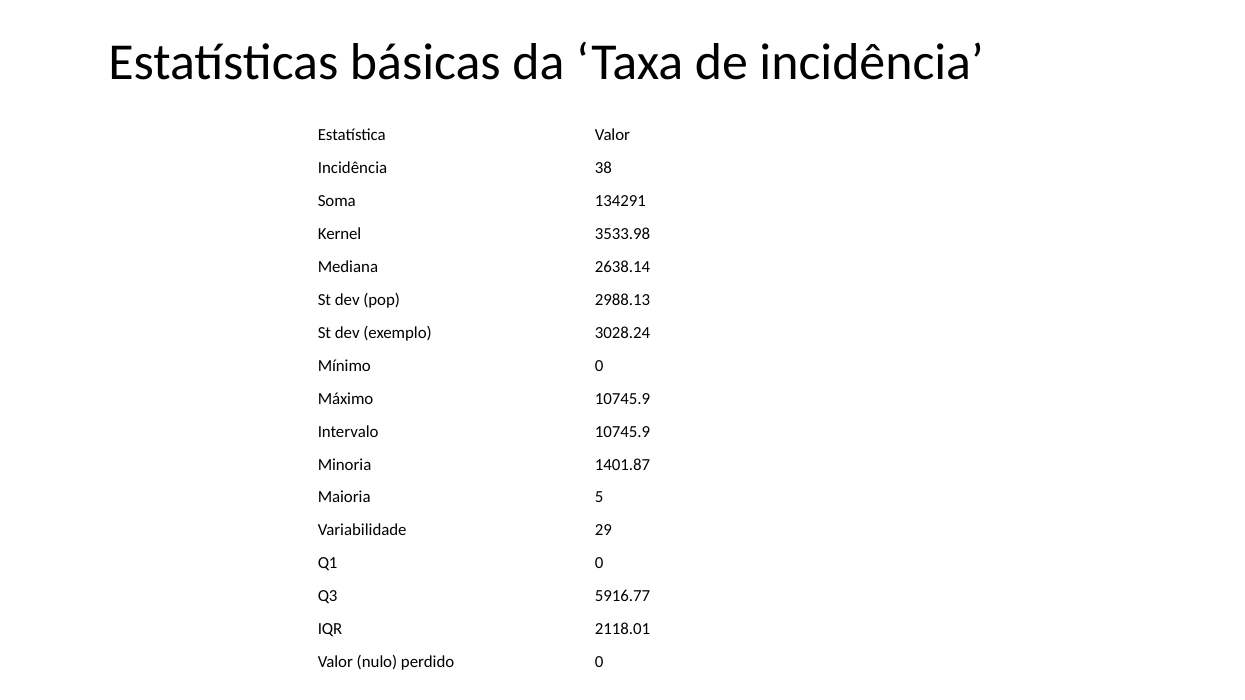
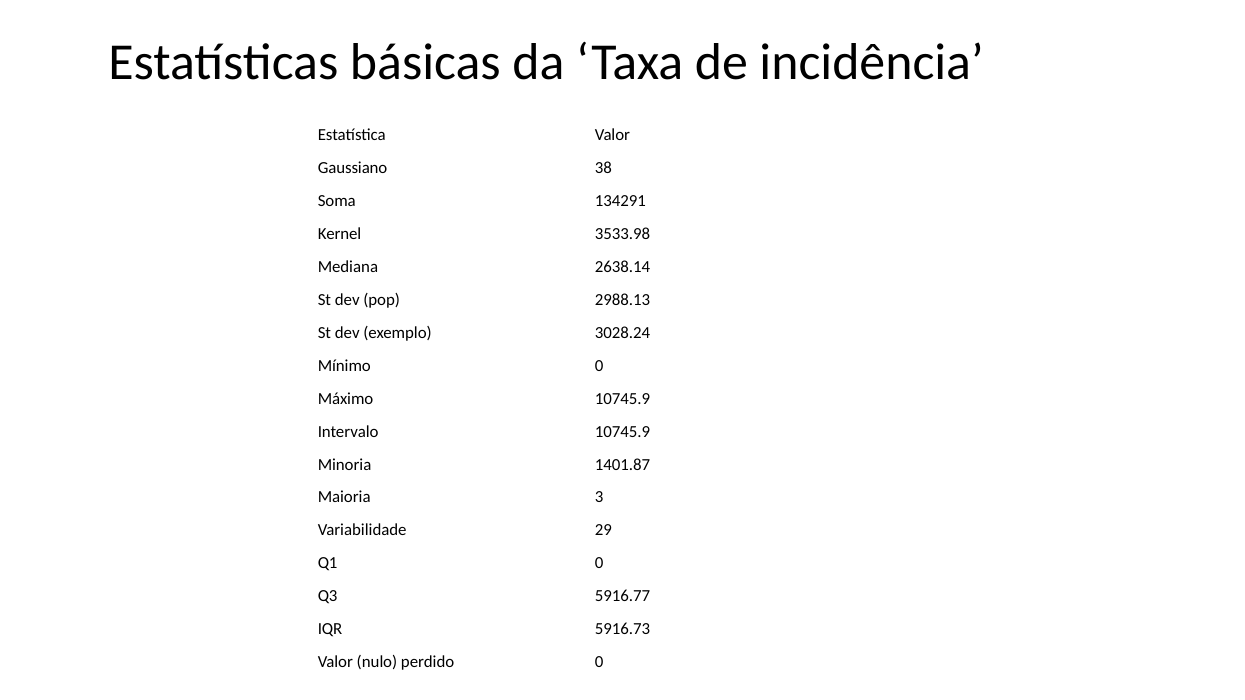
Incidência at (353, 168): Incidência -> Gaussiano
5: 5 -> 3
2118.01: 2118.01 -> 5916.73
